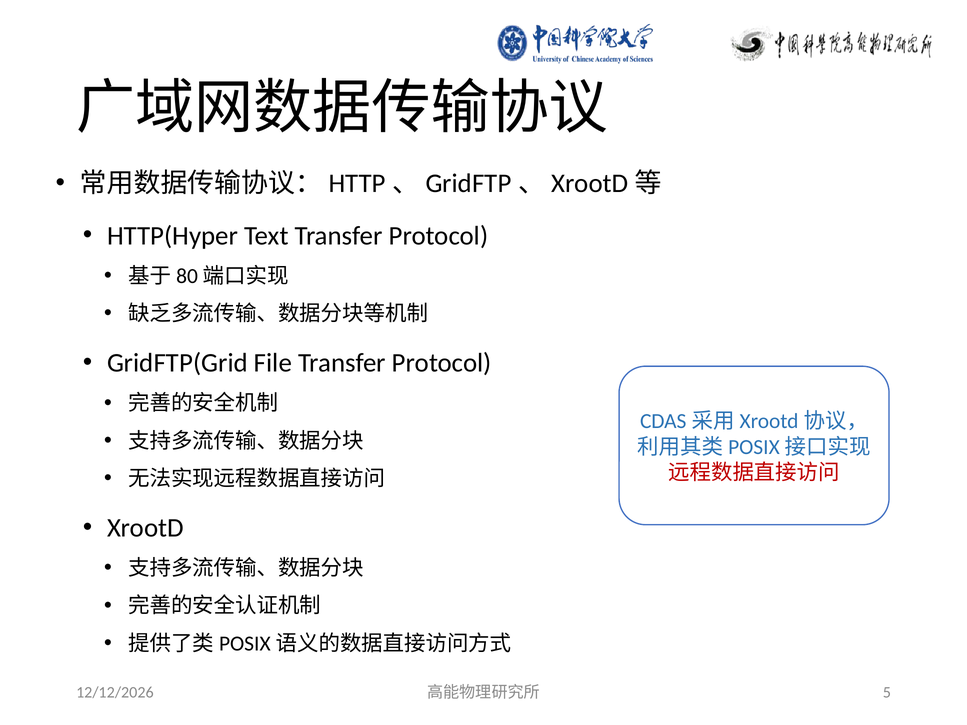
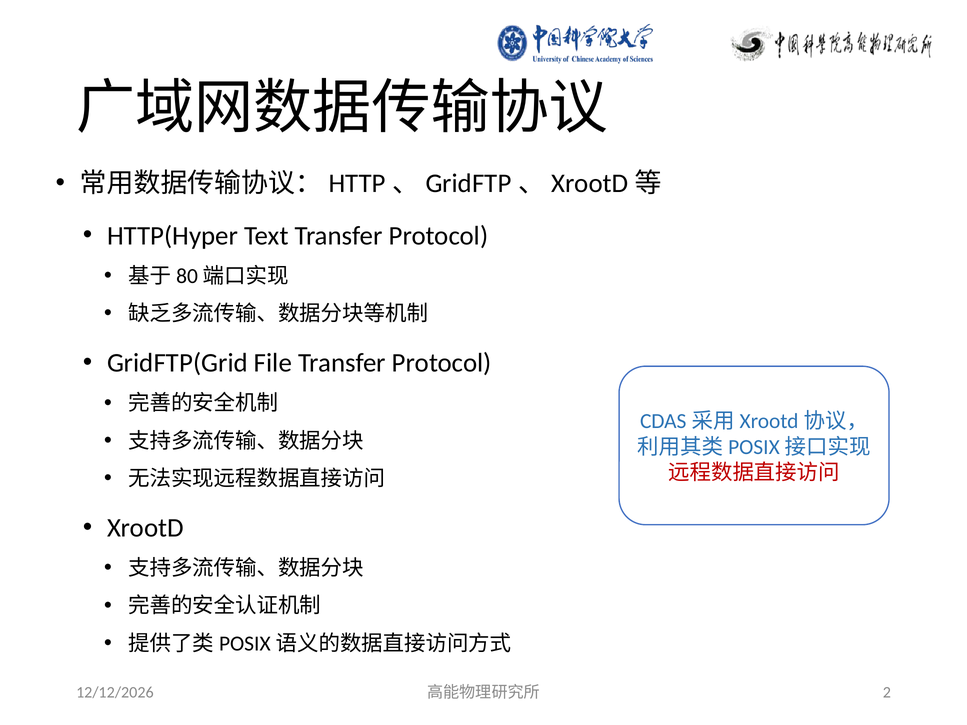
5: 5 -> 2
